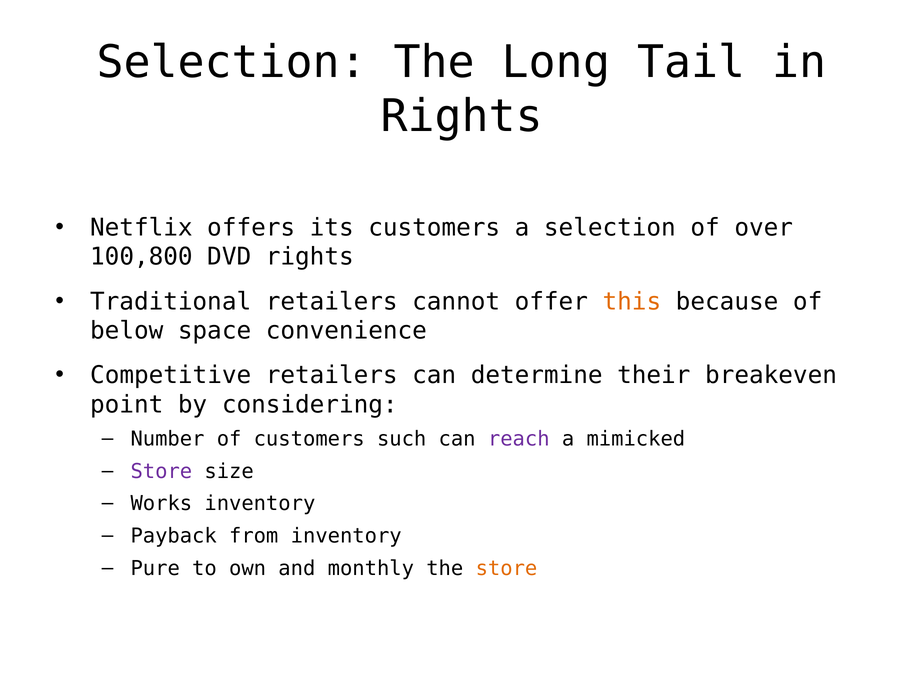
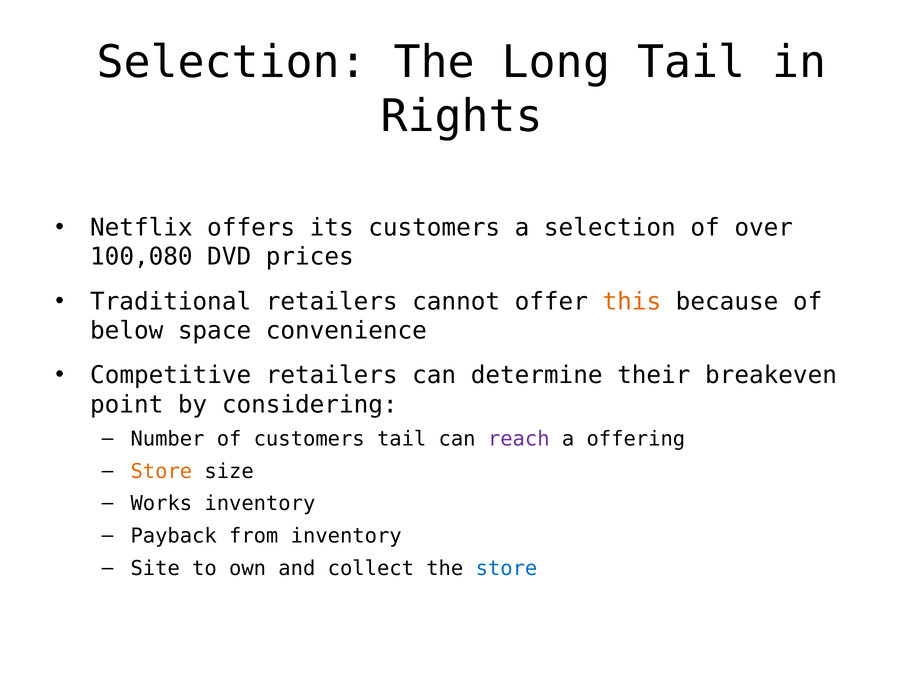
100,800: 100,800 -> 100,080
DVD rights: rights -> prices
customers such: such -> tail
mimicked: mimicked -> offering
Store at (161, 471) colour: purple -> orange
Pure: Pure -> Site
monthly: monthly -> collect
store at (506, 568) colour: orange -> blue
